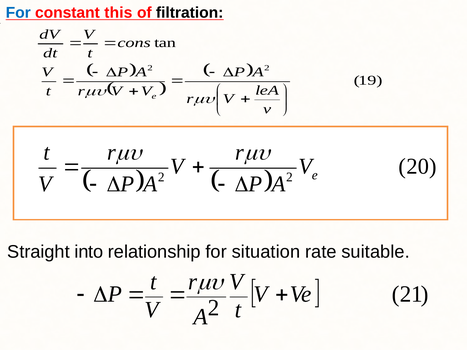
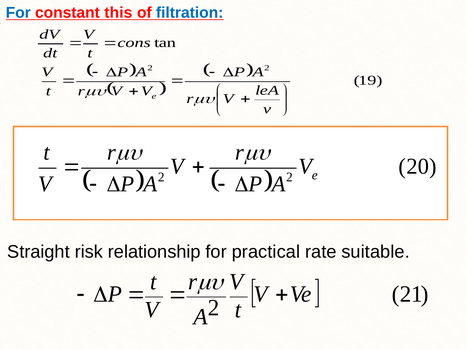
filtration colour: black -> blue
into: into -> risk
situation: situation -> practical
